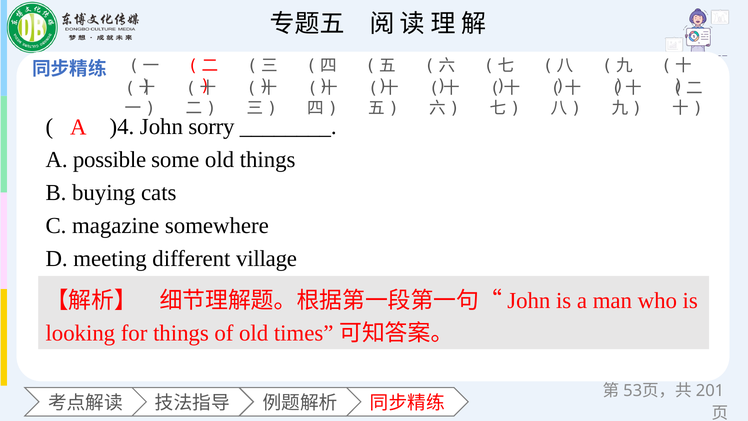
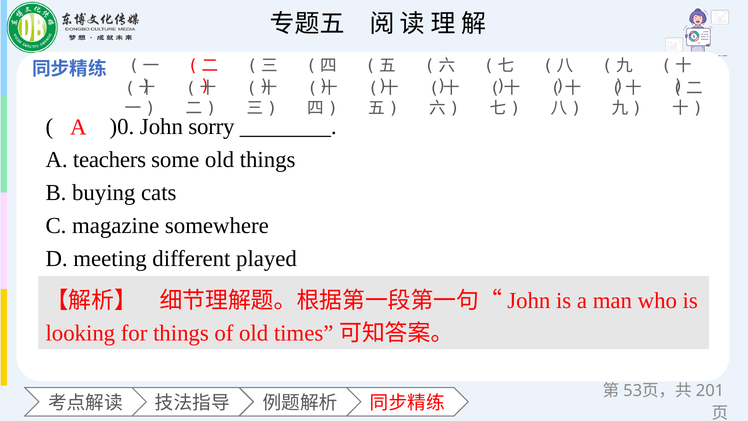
)4: )4 -> )0
possible: possible -> teachers
village: village -> played
